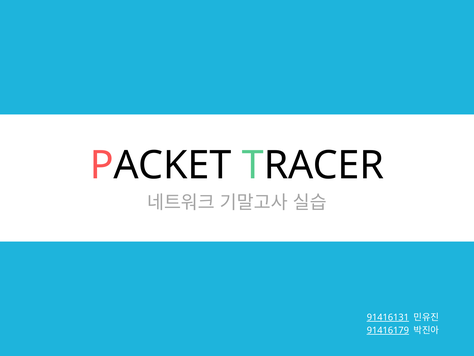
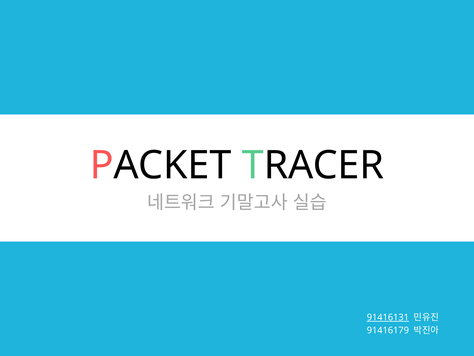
91416179 underline: present -> none
